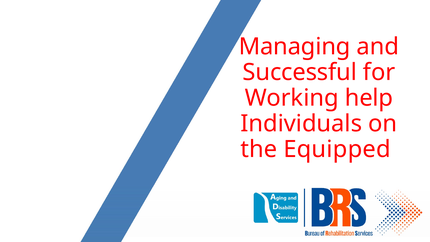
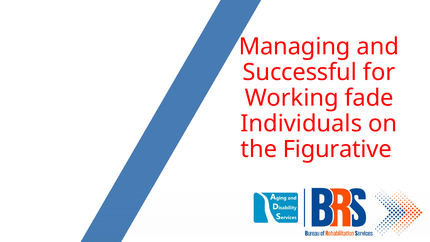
help: help -> fade
Equipped: Equipped -> Figurative
